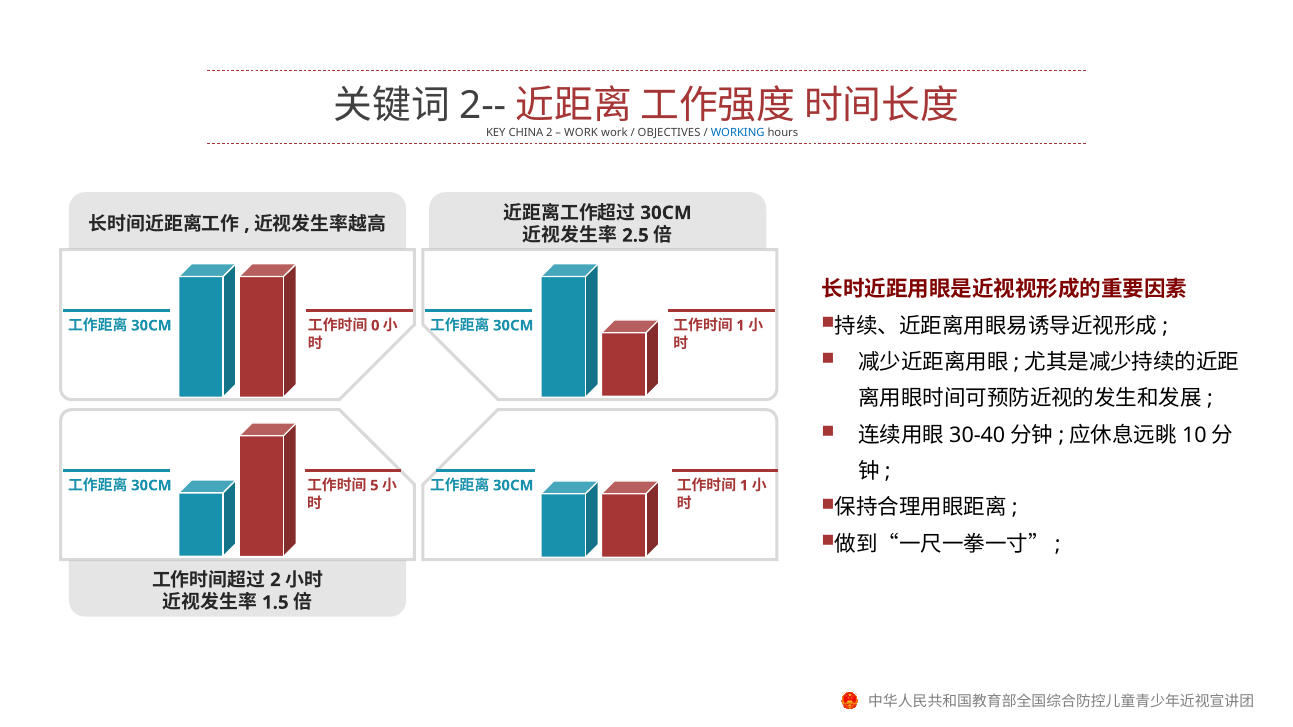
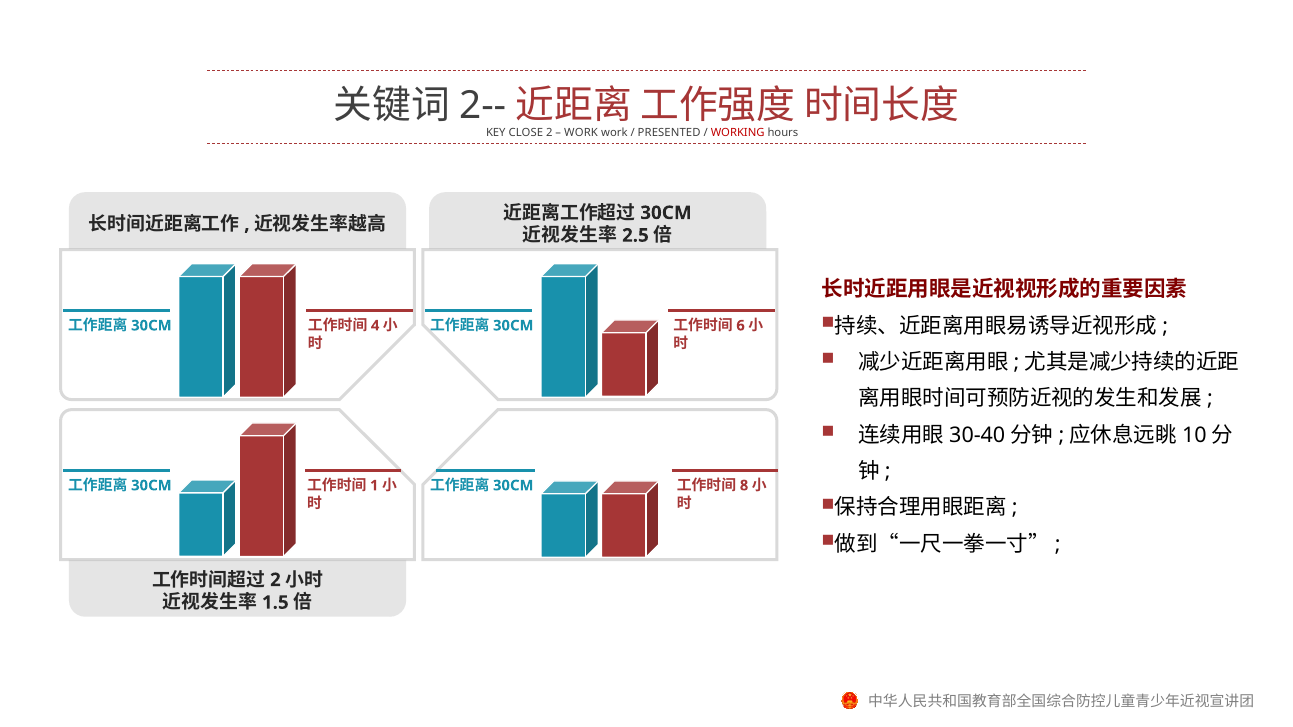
CHINA: CHINA -> CLOSE
OBJECTIVES: OBJECTIVES -> PRESENTED
WORKING colour: blue -> red
0: 0 -> 4
1 at (741, 326): 1 -> 6
5: 5 -> 1
1 at (744, 486): 1 -> 8
